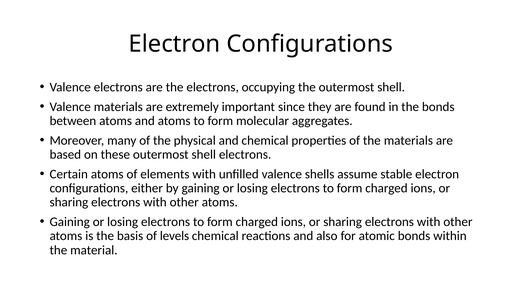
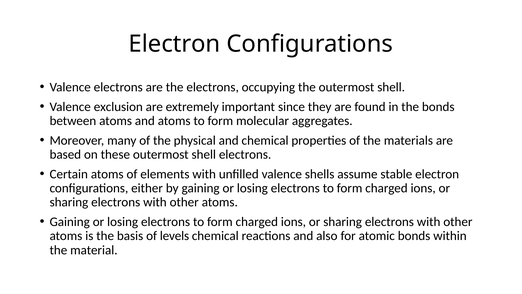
Valence materials: materials -> exclusion
